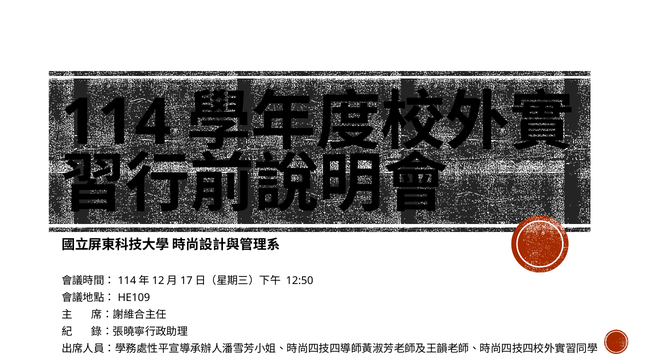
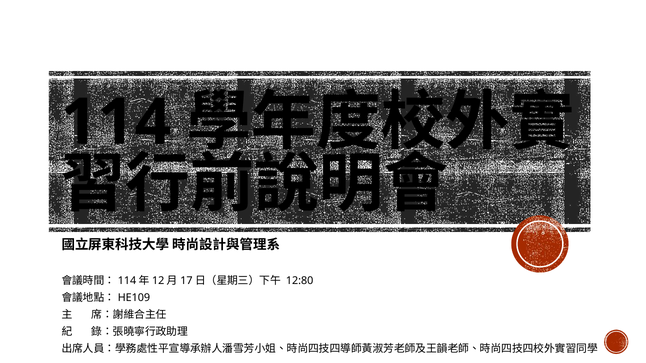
12:50: 12:50 -> 12:80
